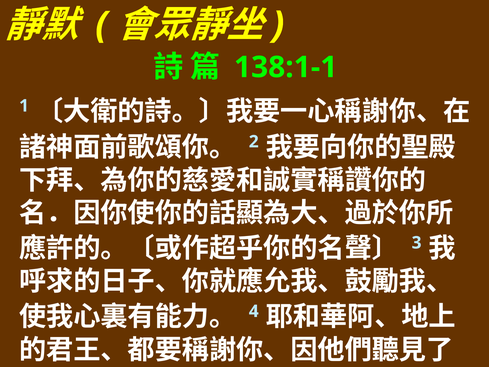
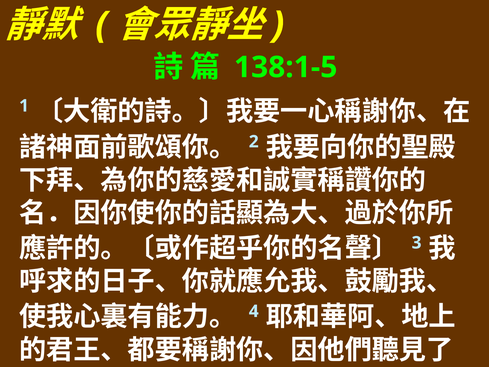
138:1-1: 138:1-1 -> 138:1-5
